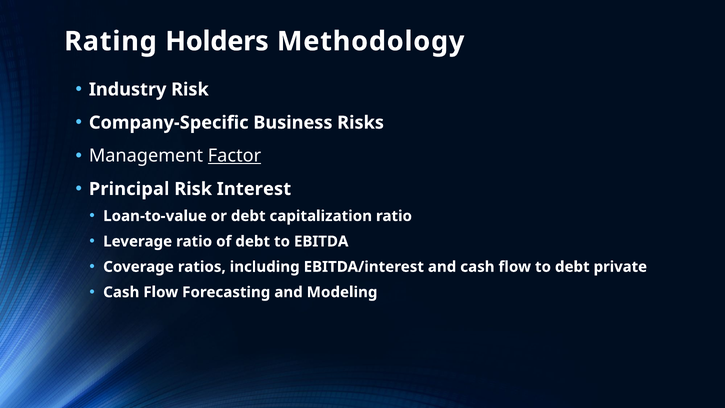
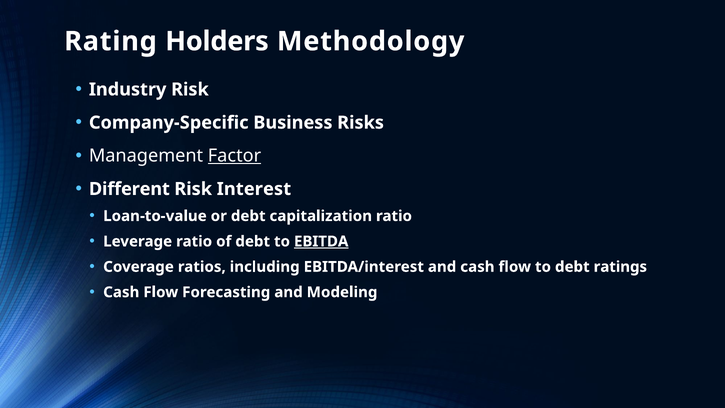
Principal: Principal -> Different
EBITDA underline: none -> present
private: private -> ratings
